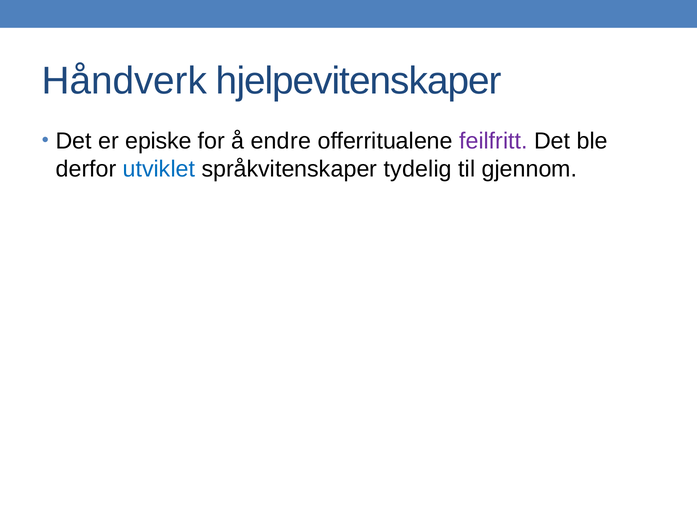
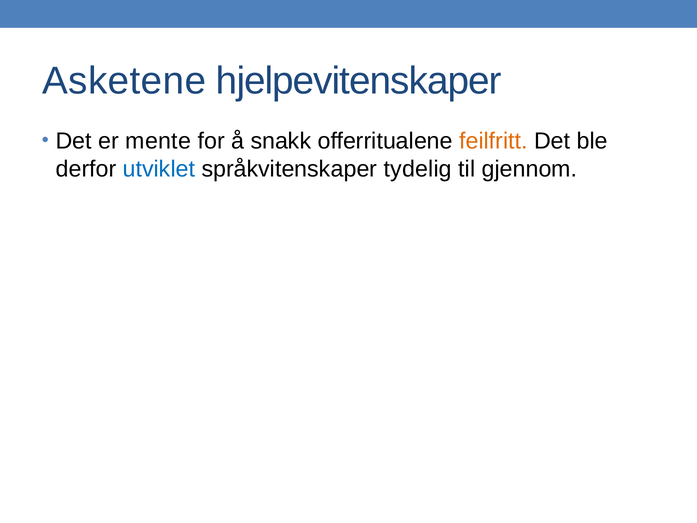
Håndverk: Håndverk -> Asketene
episke: episke -> mente
endre: endre -> snakk
feilfritt colour: purple -> orange
